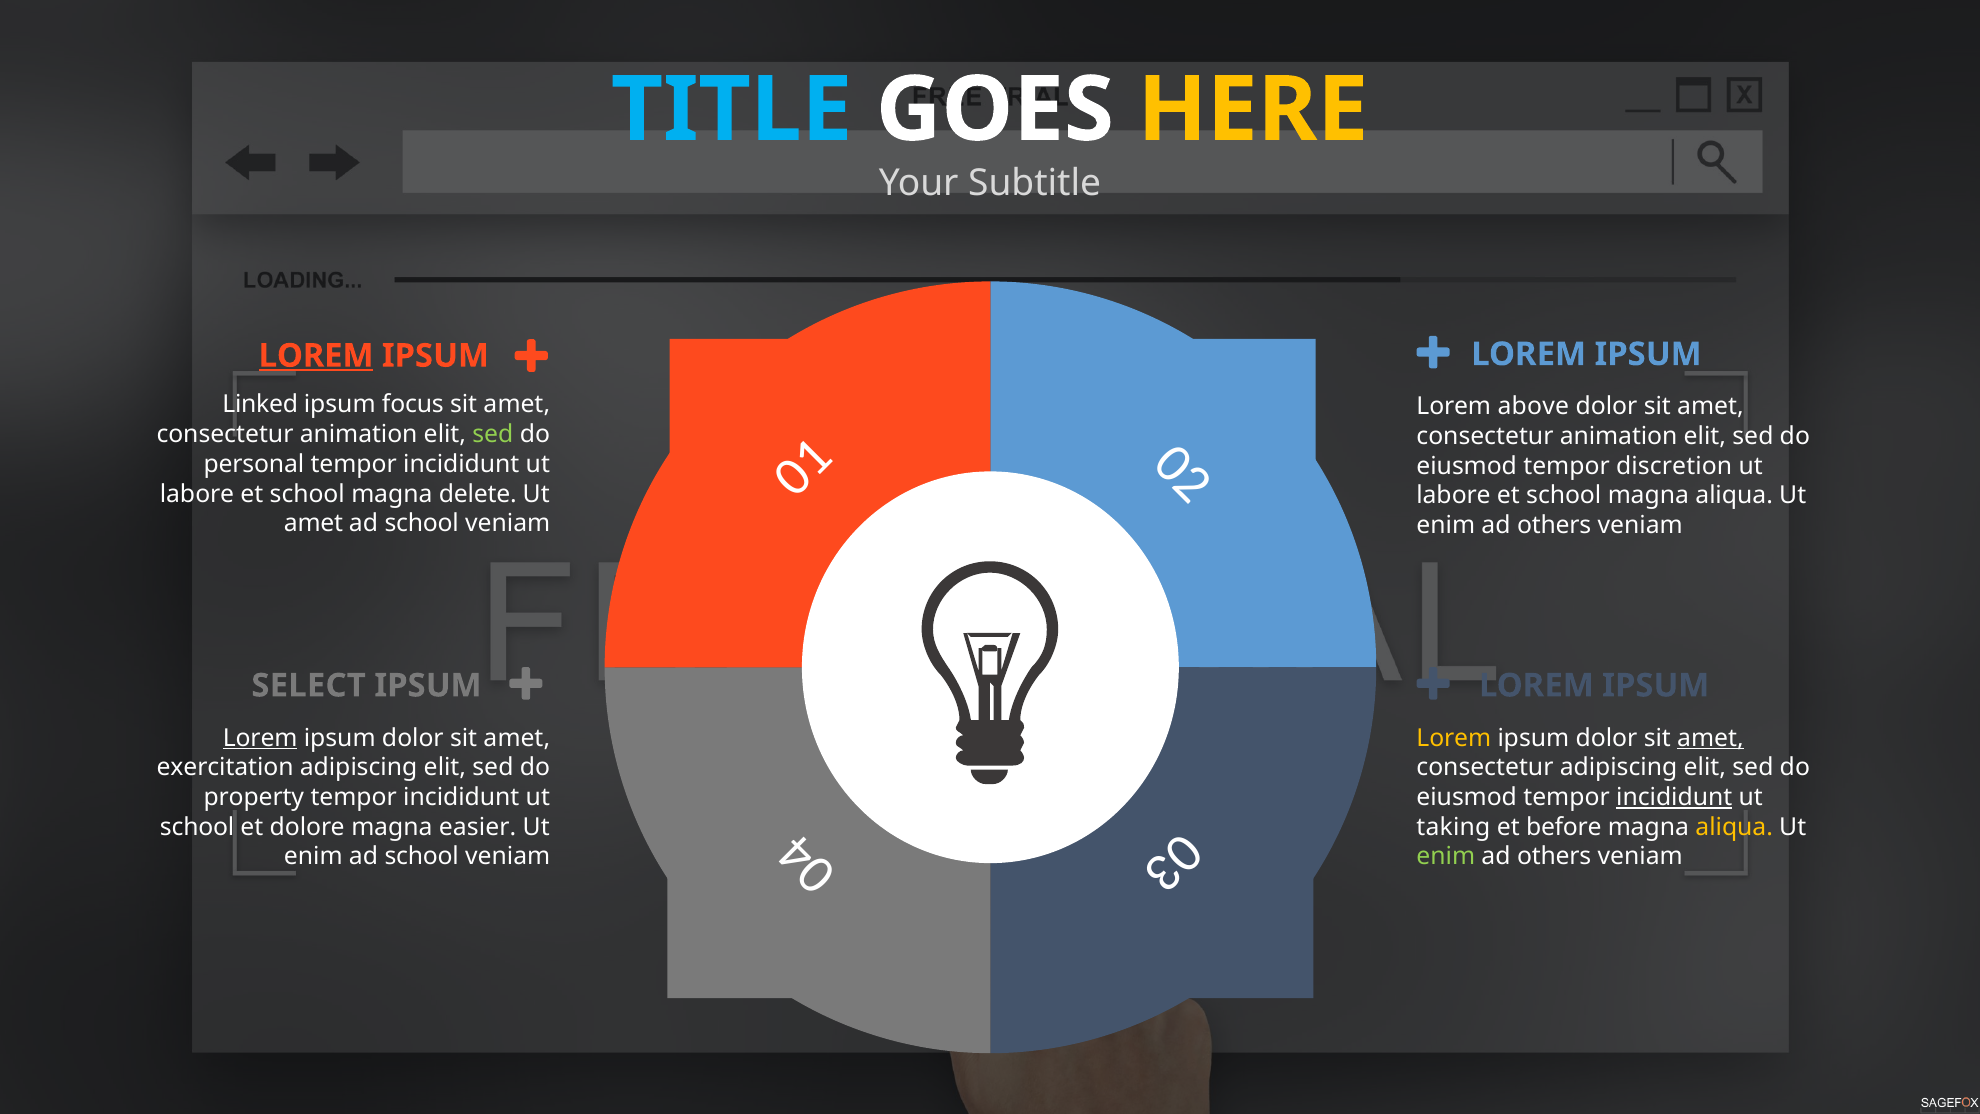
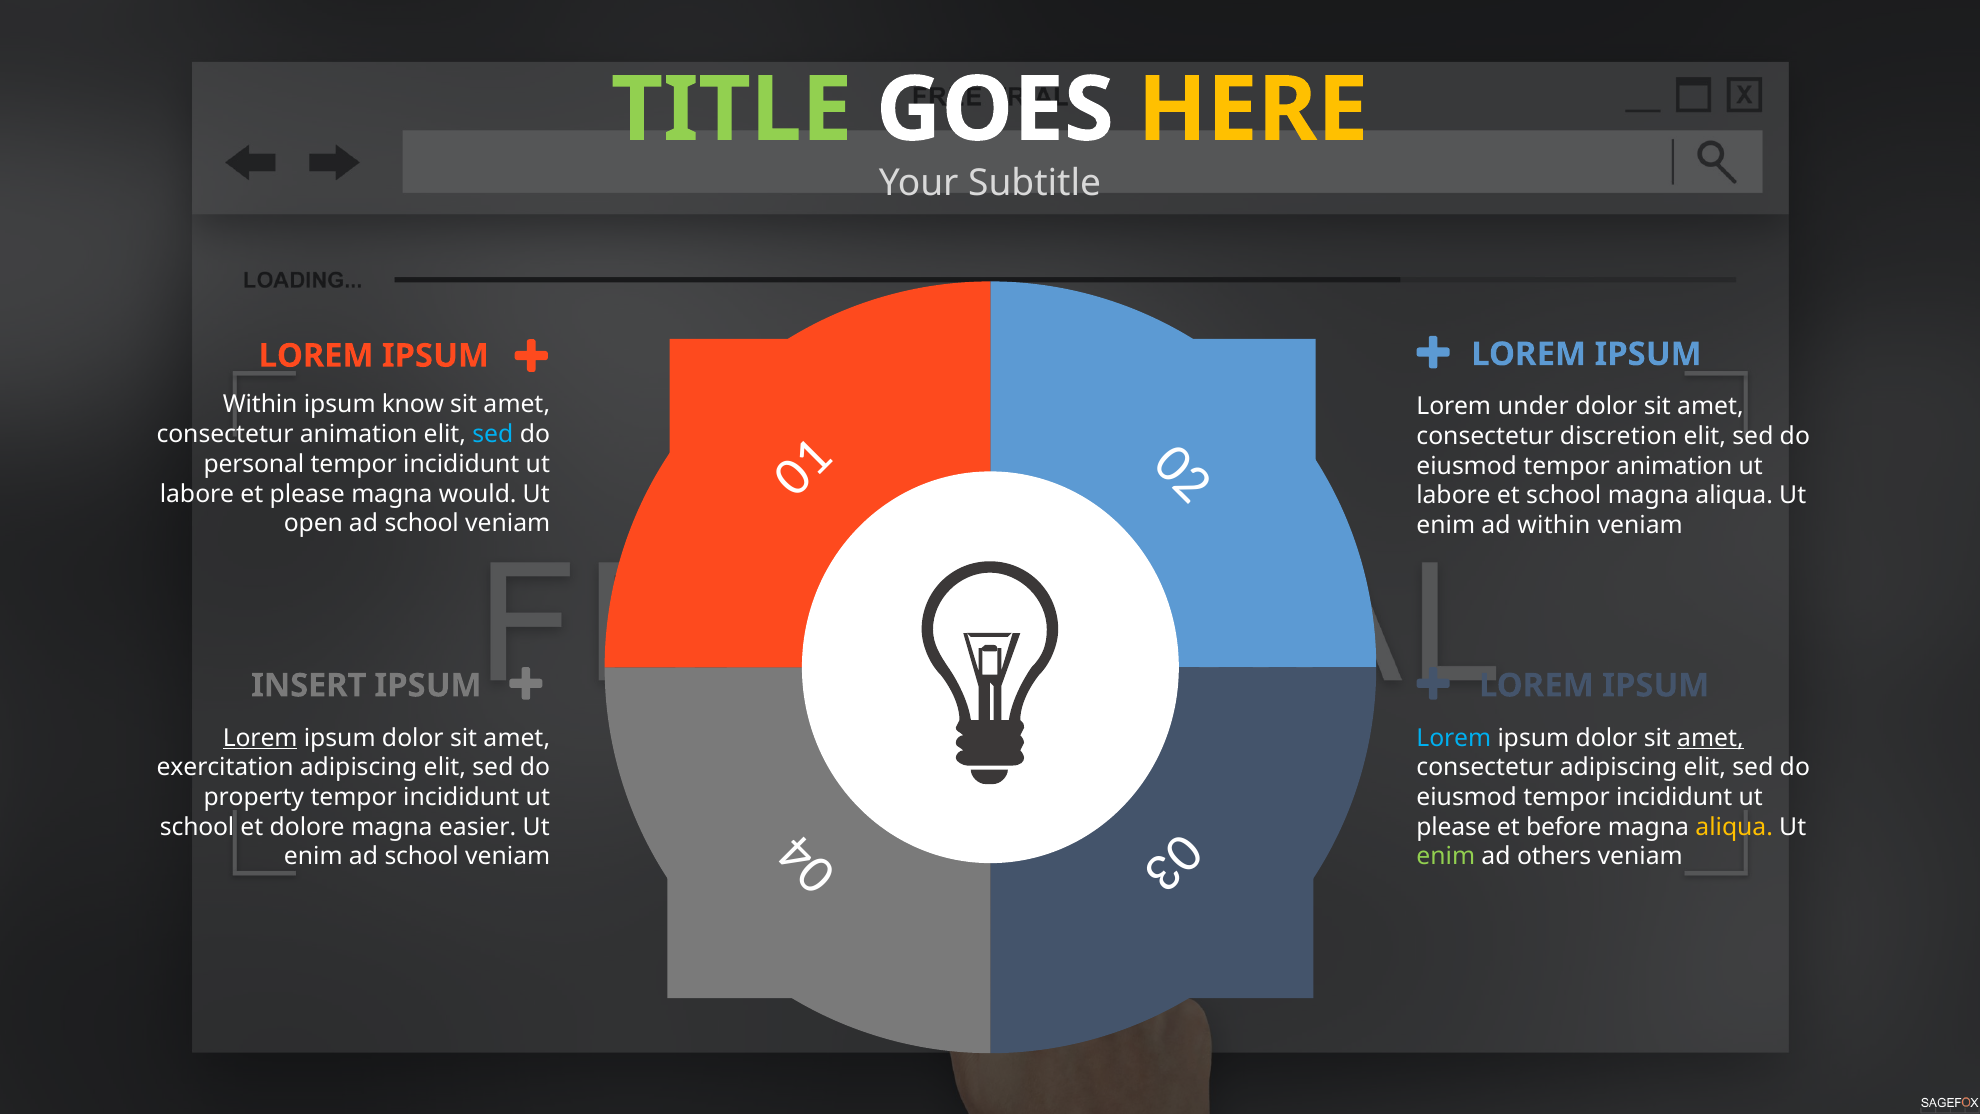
TITLE colour: light blue -> light green
LOREM at (316, 356) underline: present -> none
Linked at (260, 405): Linked -> Within
focus: focus -> know
above: above -> under
sed at (493, 434) colour: light green -> light blue
animation at (1619, 436): animation -> discretion
tempor discretion: discretion -> animation
school at (307, 494): school -> please
delete: delete -> would
amet at (313, 524): amet -> open
others at (1554, 525): others -> within
SELECT: SELECT -> INSERT
Lorem at (1454, 738) colour: yellow -> light blue
incididunt at (1674, 797) underline: present -> none
taking at (1453, 827): taking -> please
